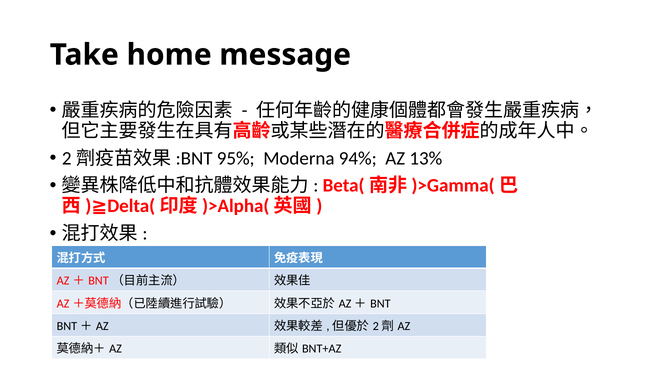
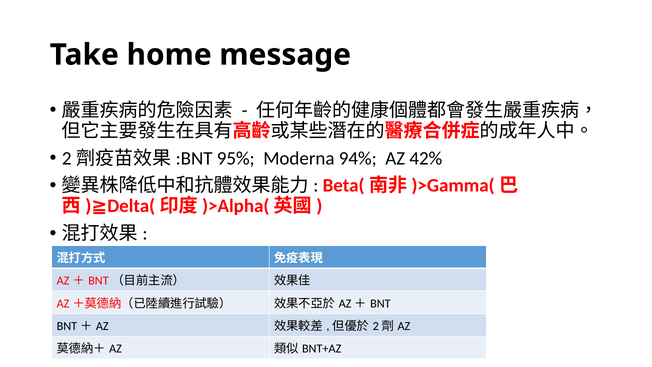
13%: 13% -> 42%
